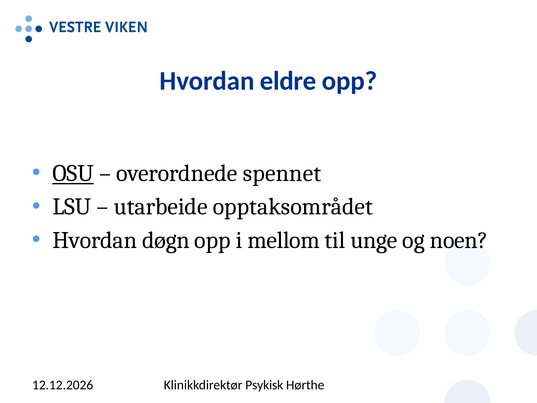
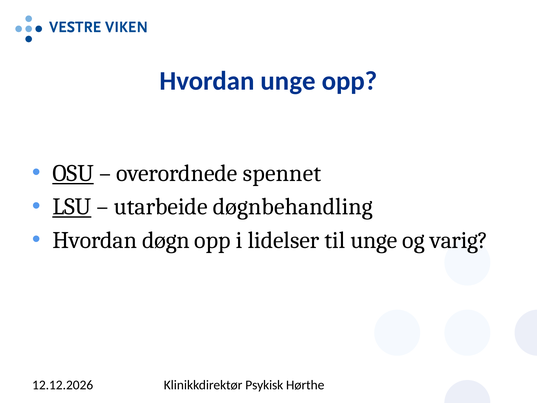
Hvordan eldre: eldre -> unge
LSU underline: none -> present
opptaksområdet: opptaksområdet -> døgnbehandling
mellom: mellom -> lidelser
noen: noen -> varig
